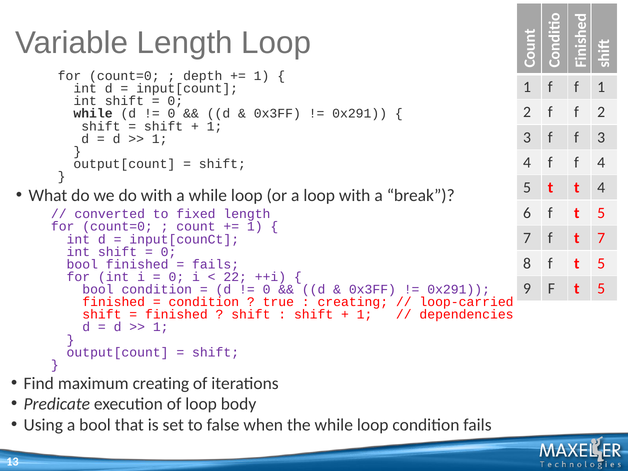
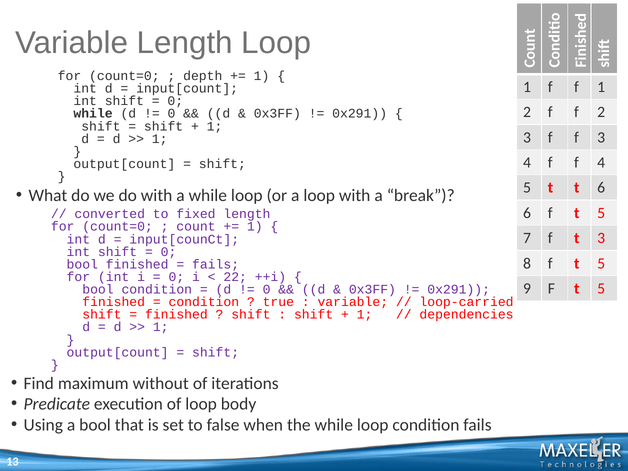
t 4: 4 -> 6
t 7: 7 -> 3
creating at (353, 302): creating -> variable
maximum creating: creating -> without
